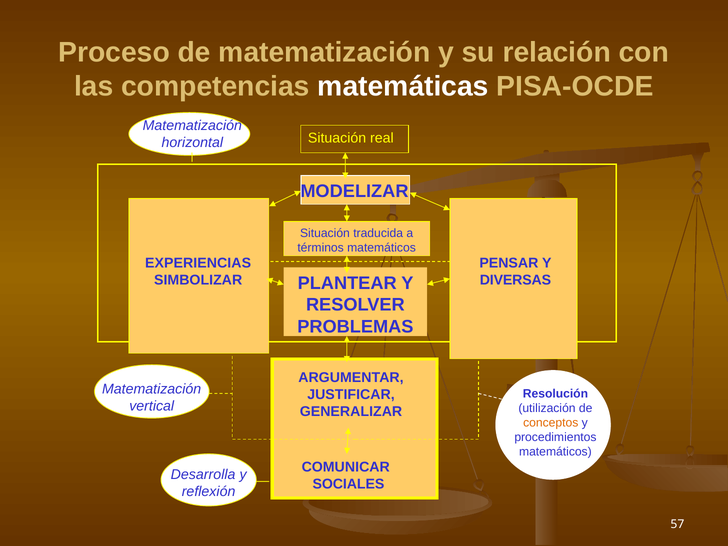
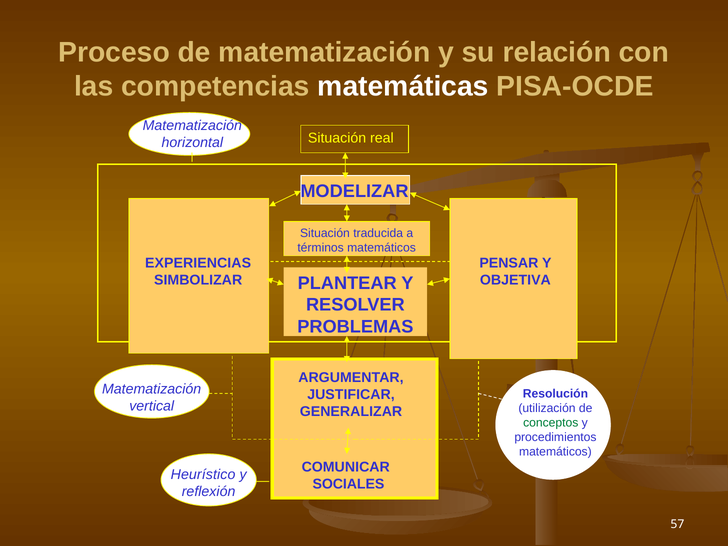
DIVERSAS: DIVERSAS -> OBJETIVA
conceptos colour: orange -> green
Desarrolla: Desarrolla -> Heurístico
